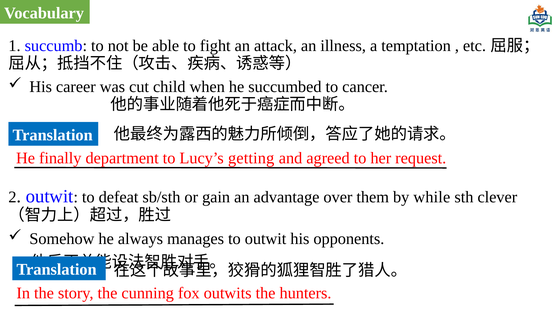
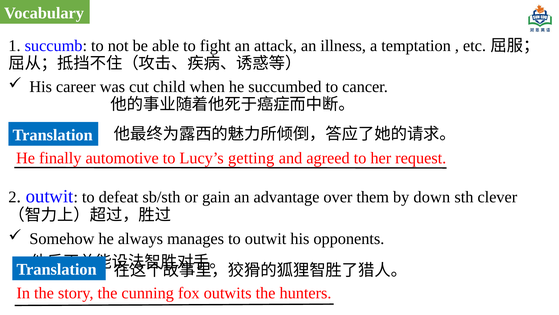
department: department -> automotive
while: while -> down
